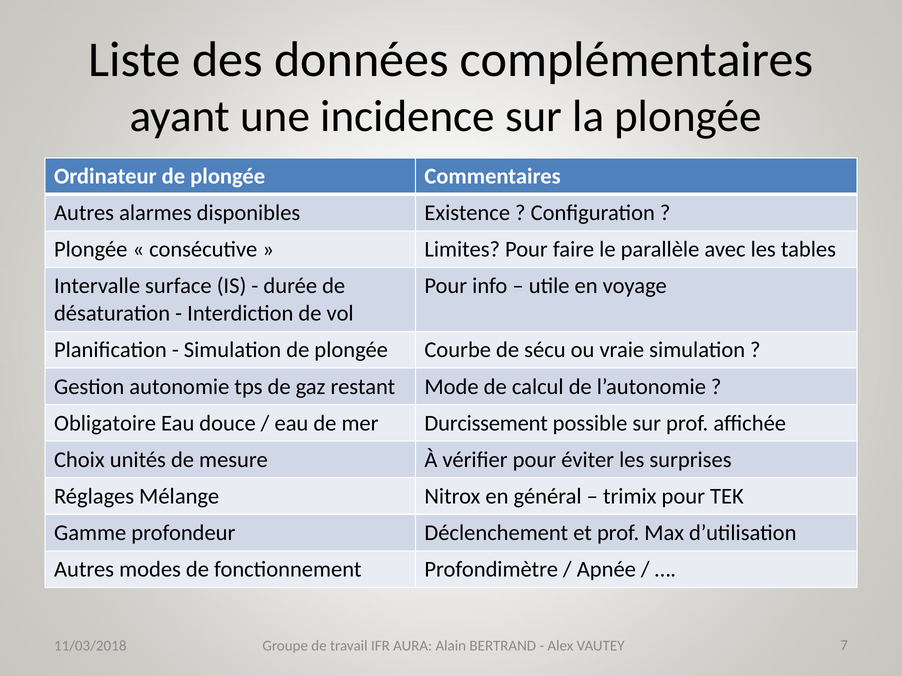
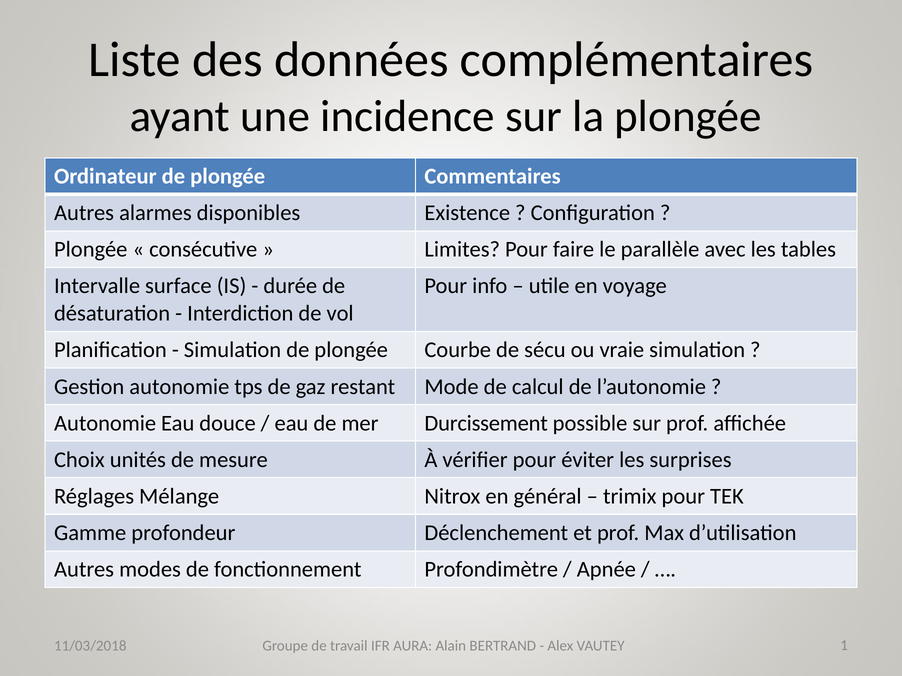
Obligatoire at (105, 423): Obligatoire -> Autonomie
7: 7 -> 1
